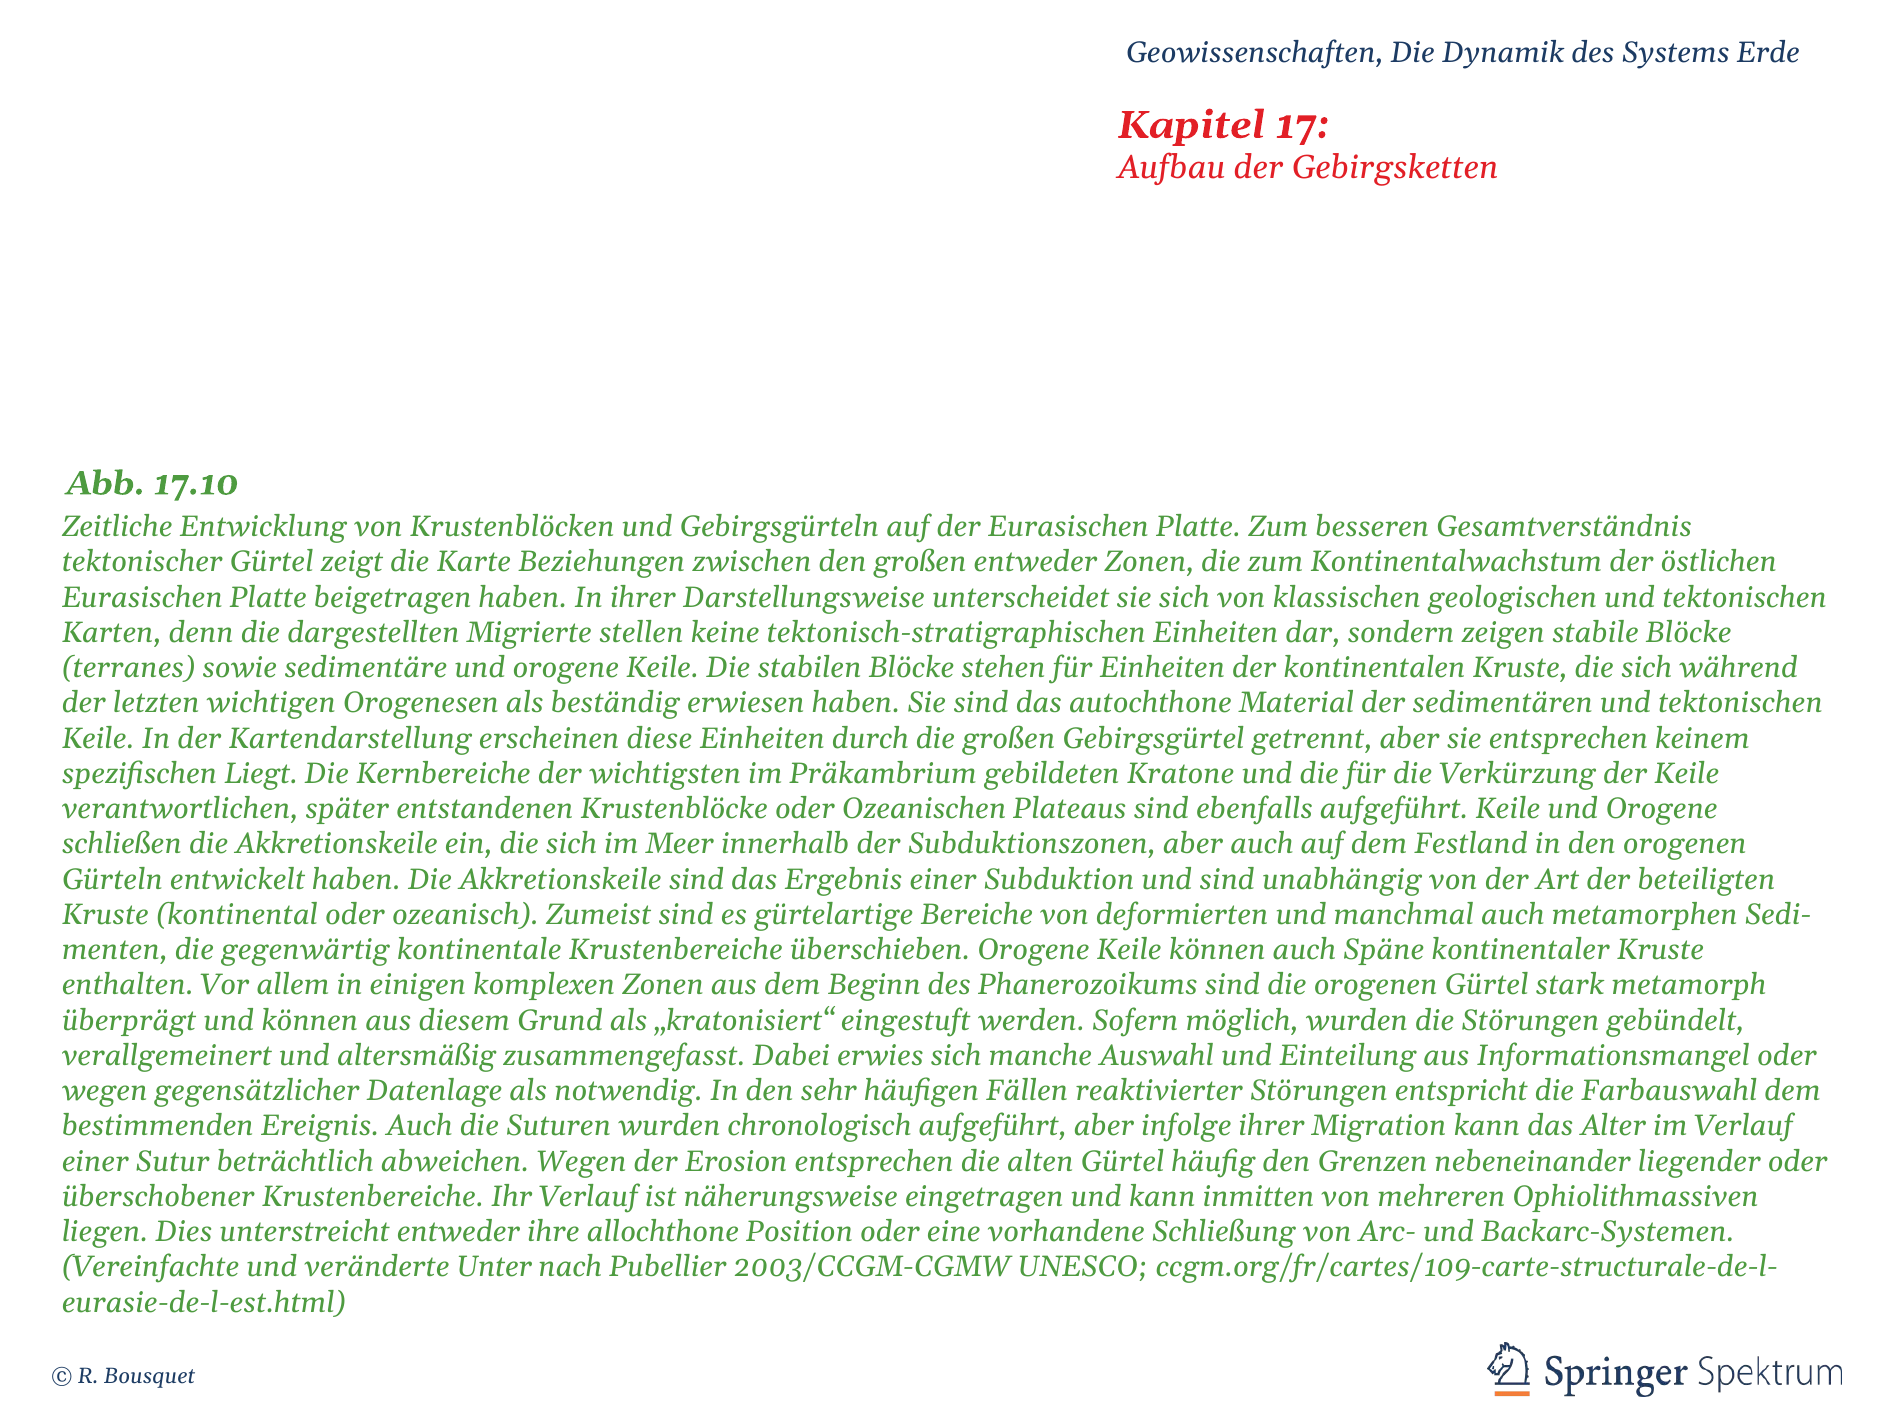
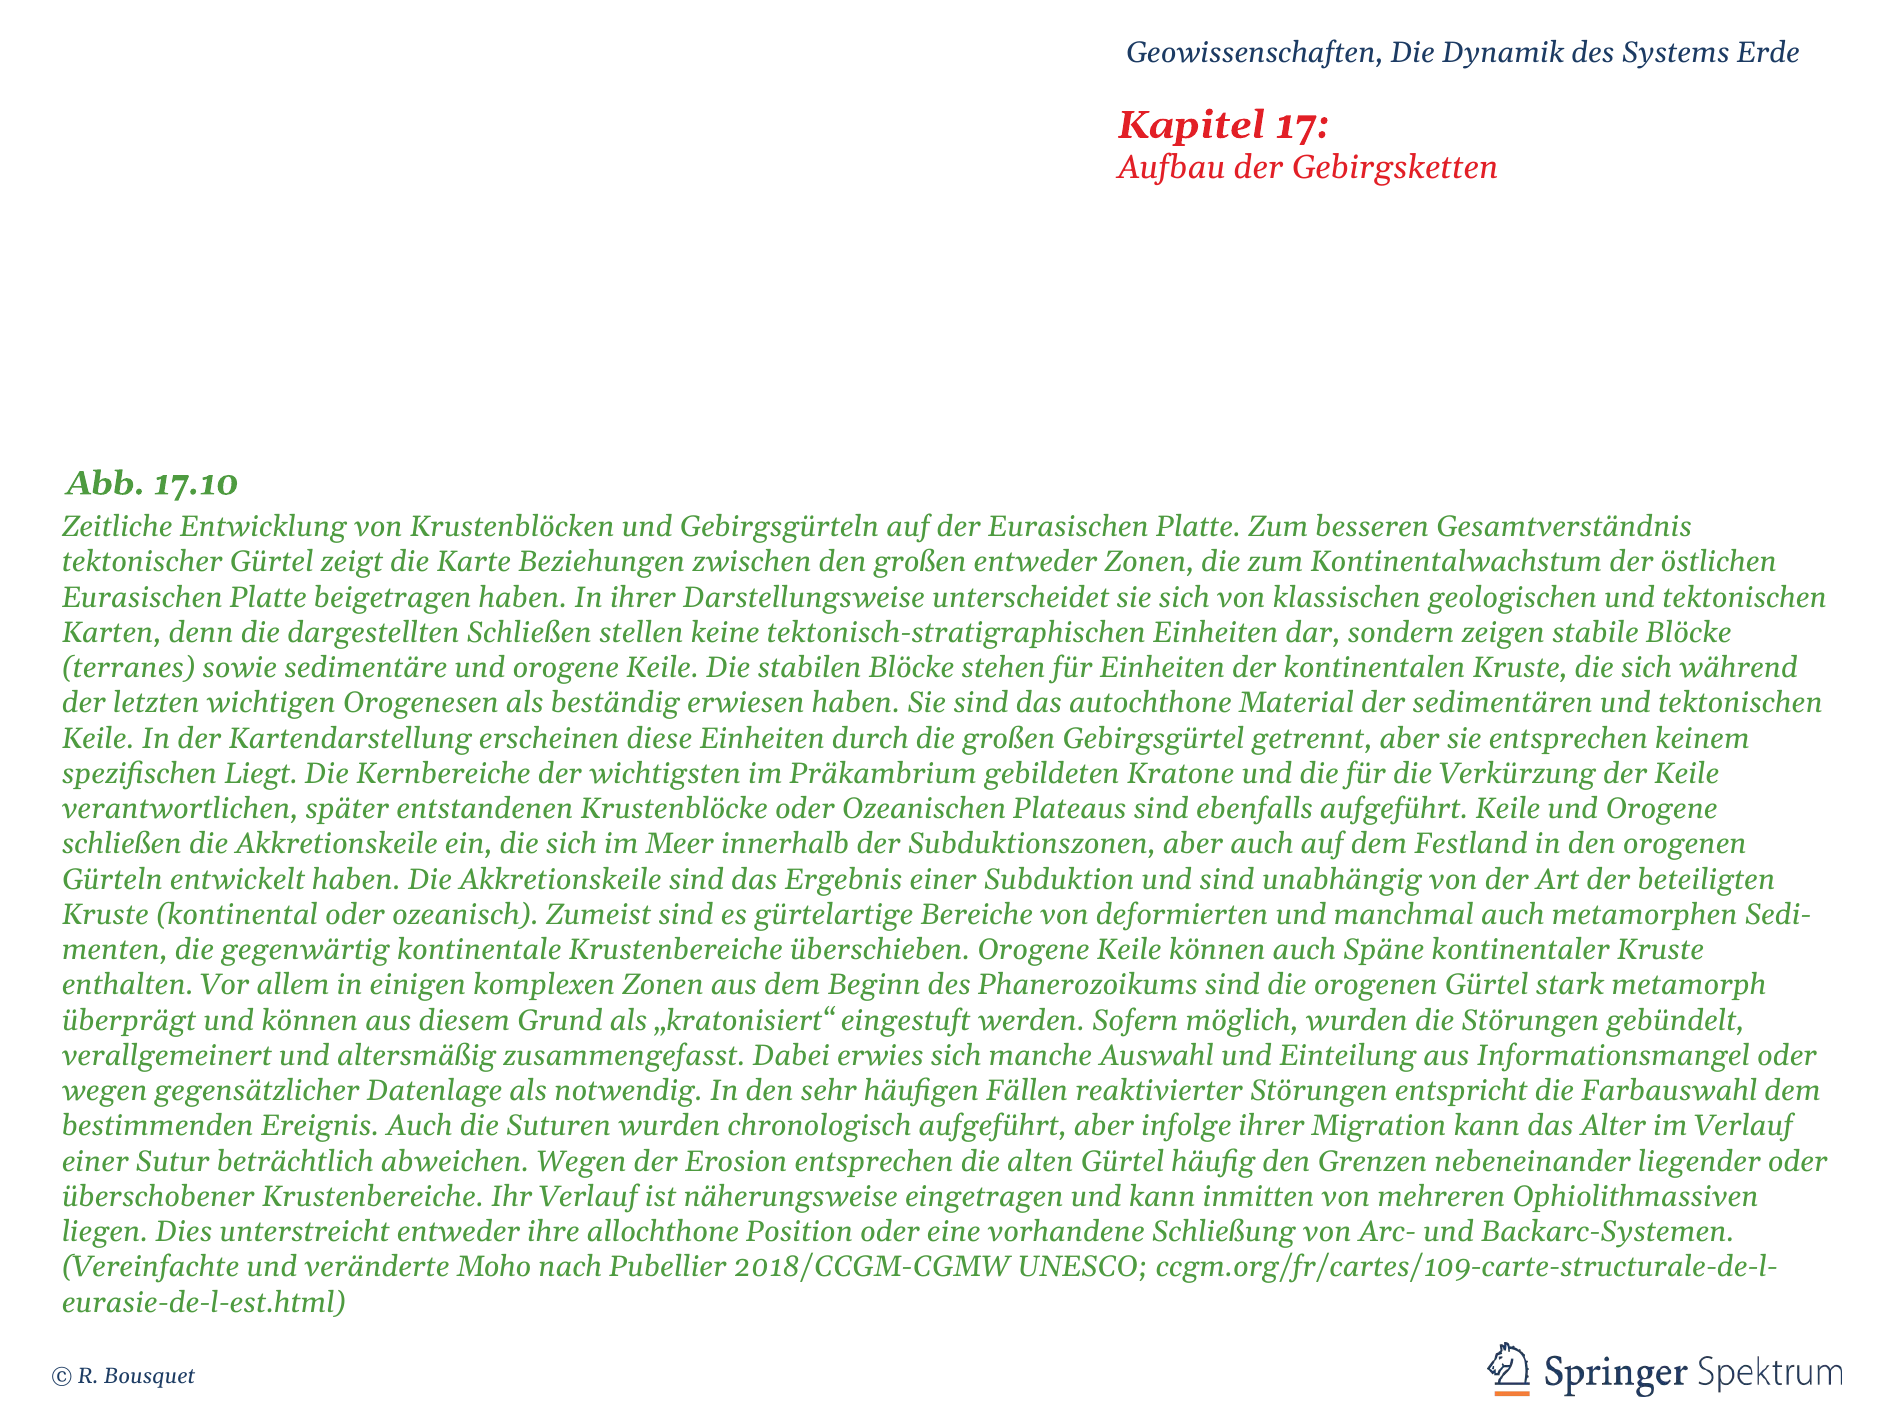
dargestellten Migrierte: Migrierte -> Schließen
Unter: Unter -> Moho
2003/CCGM-CGMW: 2003/CCGM-CGMW -> 2018/CCGM-CGMW
